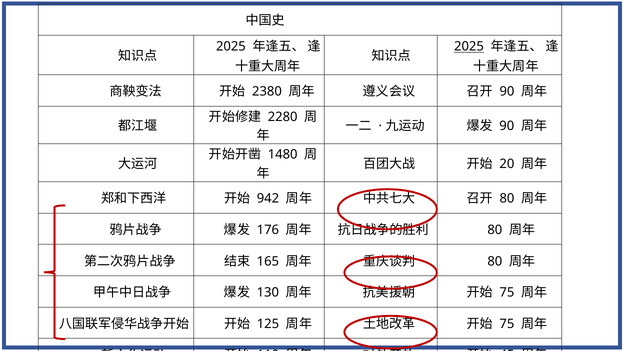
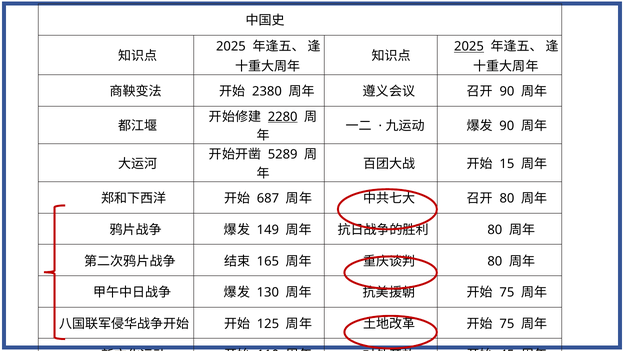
2280 underline: none -> present
1480: 1480 -> 5289
20: 20 -> 15
942: 942 -> 687
176: 176 -> 149
